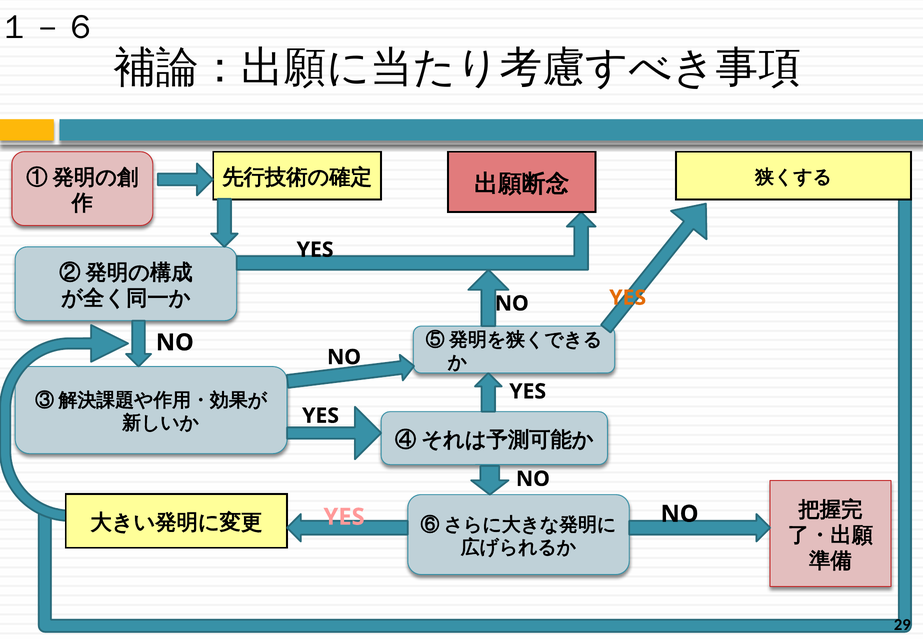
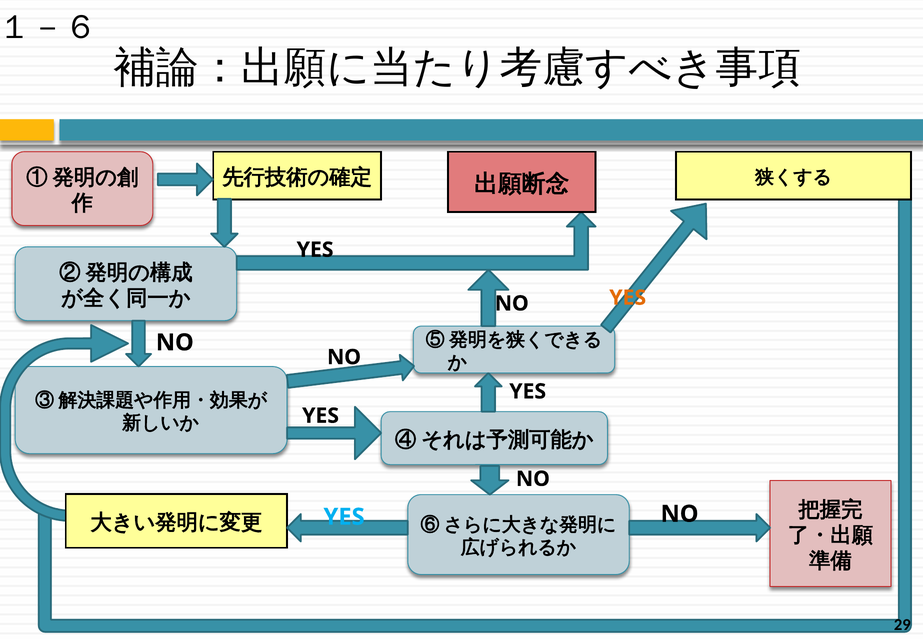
YES at (344, 517) colour: pink -> light blue
